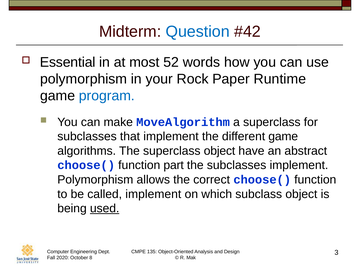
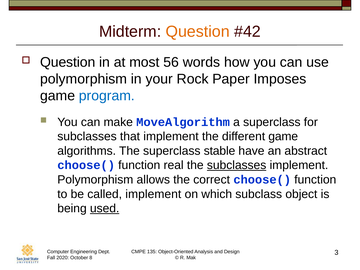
Question at (198, 32) colour: blue -> orange
Essential at (68, 62): Essential -> Question
52: 52 -> 56
Runtime: Runtime -> Imposes
superclass object: object -> stable
part: part -> real
subclasses at (237, 165) underline: none -> present
